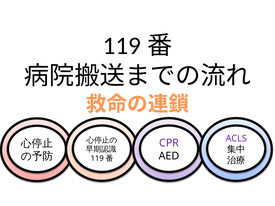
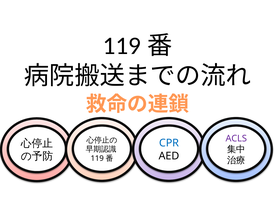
CPR colour: purple -> blue
